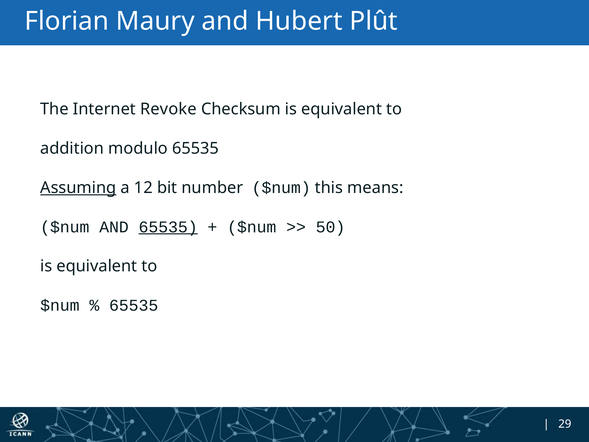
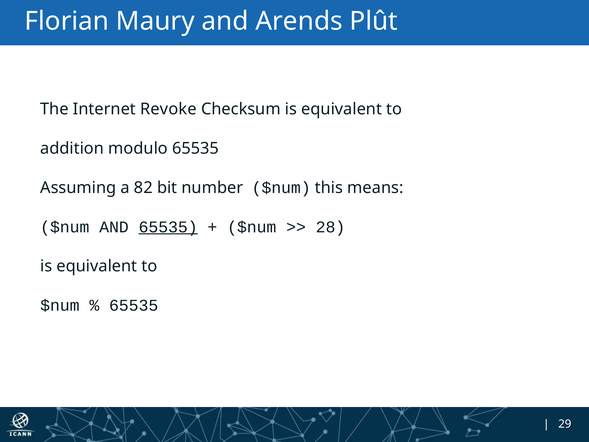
Hubert: Hubert -> Arends
Assuming underline: present -> none
12: 12 -> 82
50: 50 -> 28
